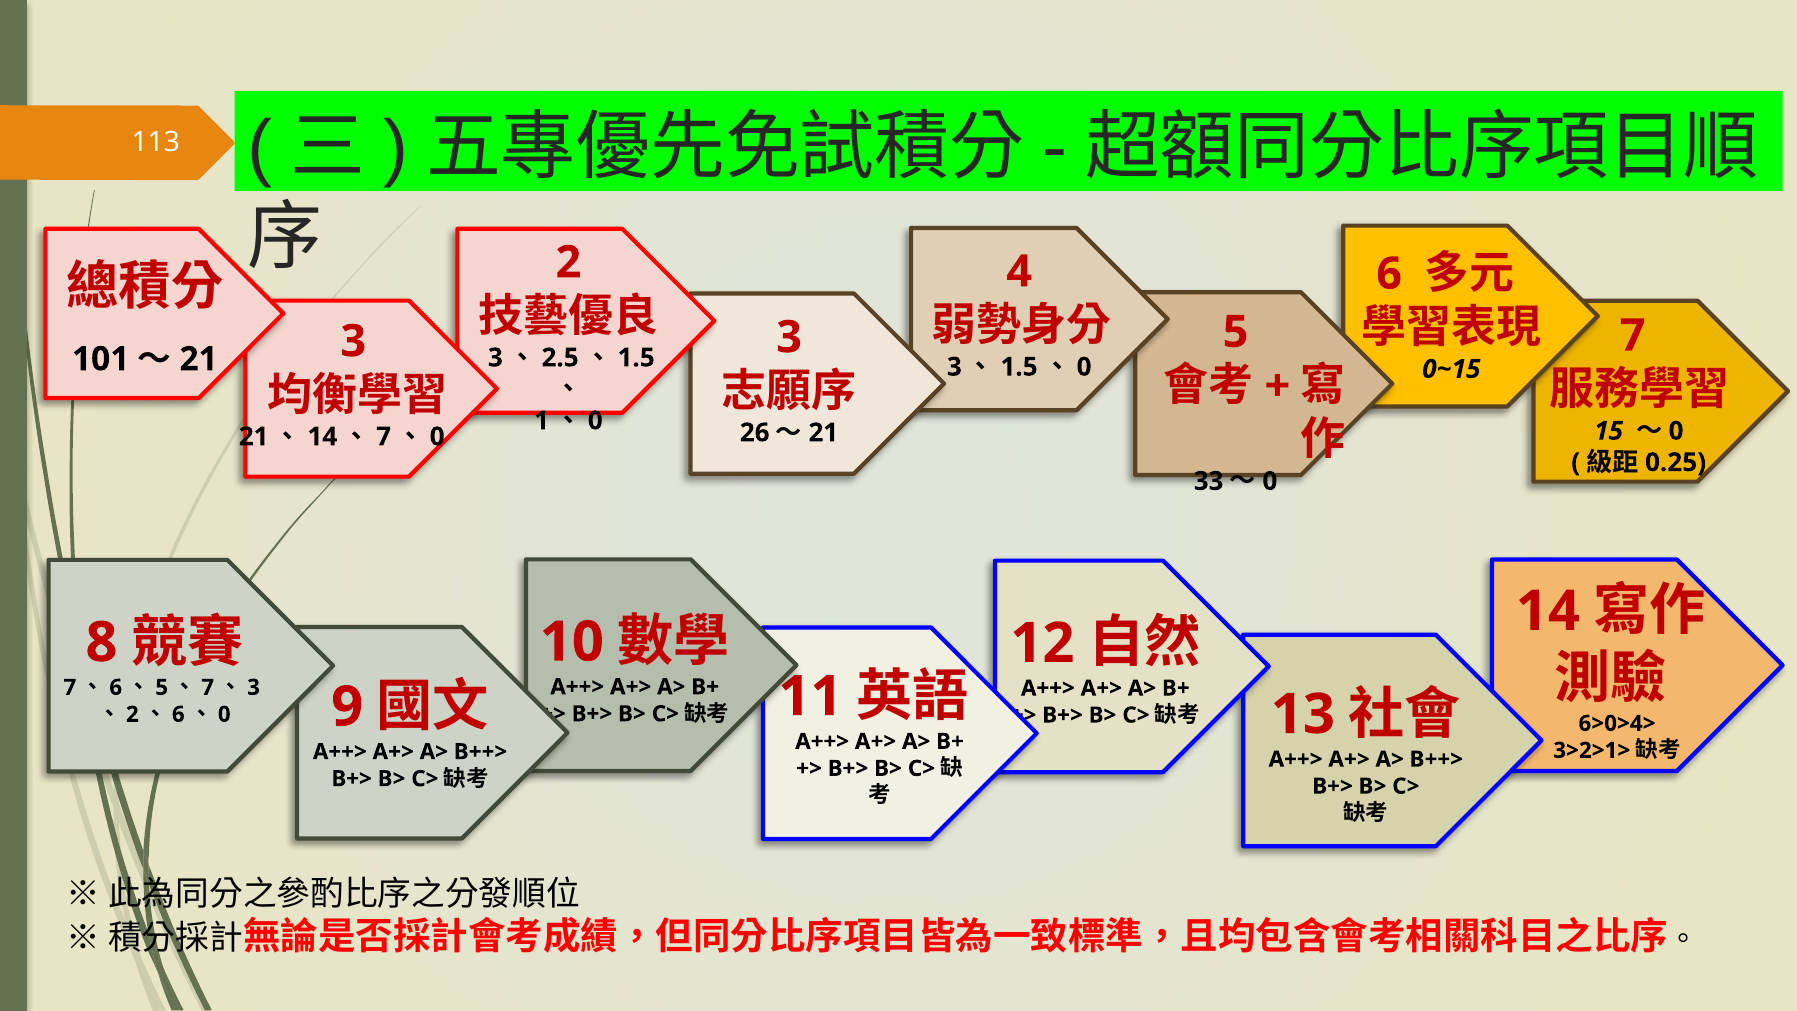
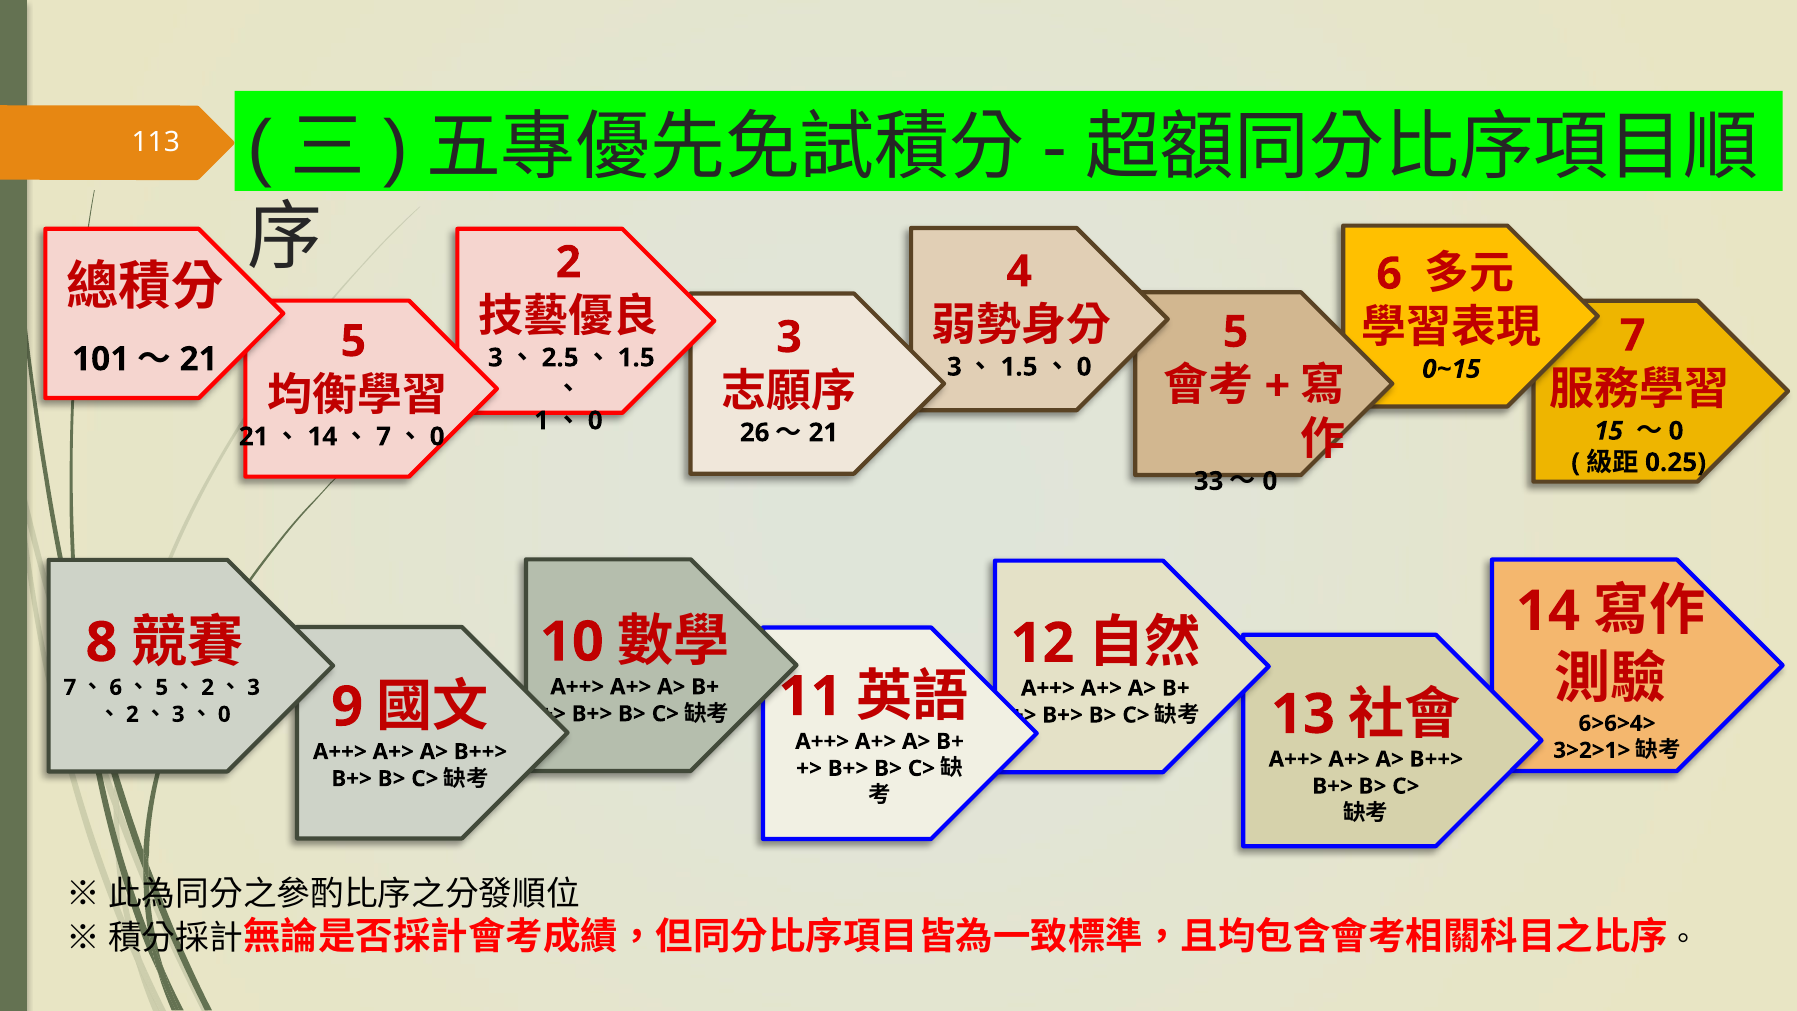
3 at (353, 341): 3 -> 5
7 at (208, 687): 7 -> 2
6 at (178, 714): 6 -> 3
6>0>4>: 6>0>4> -> 6>6>4>
